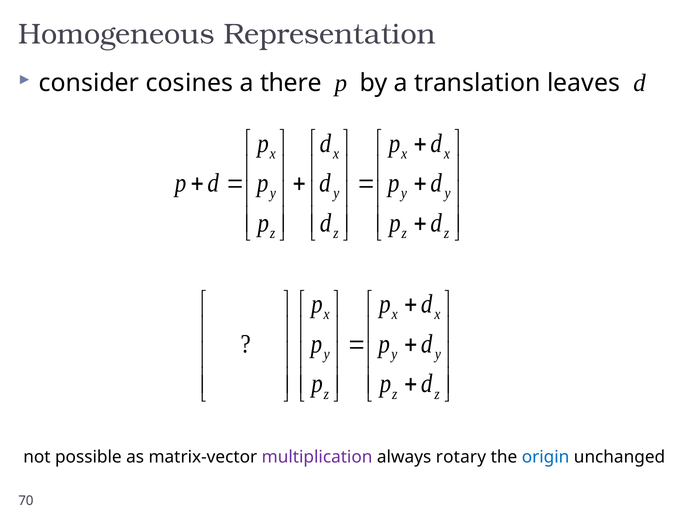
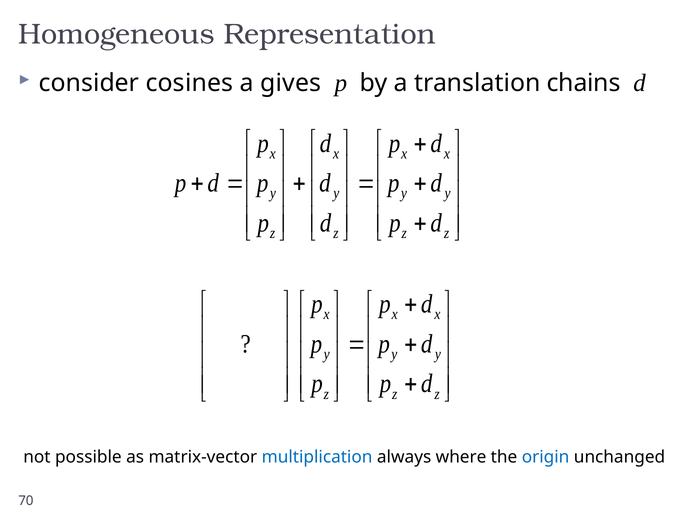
there: there -> gives
leaves: leaves -> chains
multiplication colour: purple -> blue
rotary: rotary -> where
